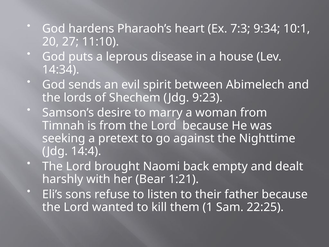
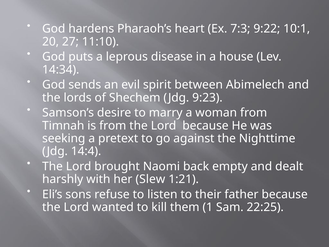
9:34: 9:34 -> 9:22
Bear: Bear -> Slew
